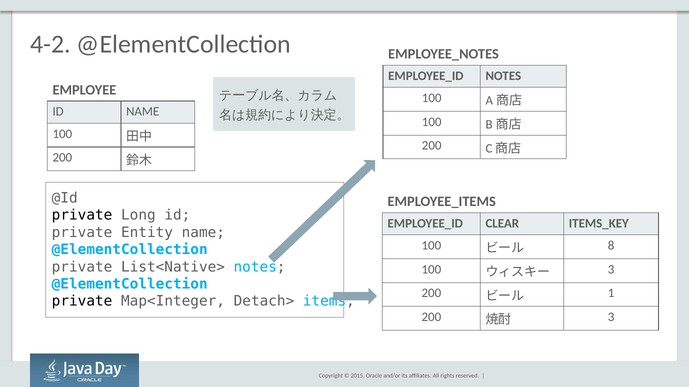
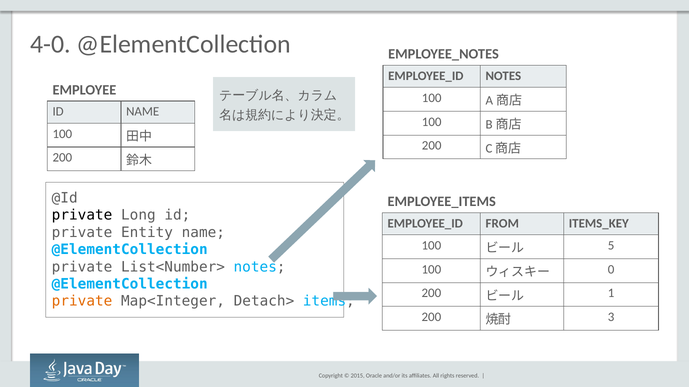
4-2: 4-2 -> 4-0
CLEAR: CLEAR -> FROM
8: 8 -> 5
List<Native>: List<Native> -> List<Number>
3 at (611, 270): 3 -> 0
private at (82, 302) colour: black -> orange
